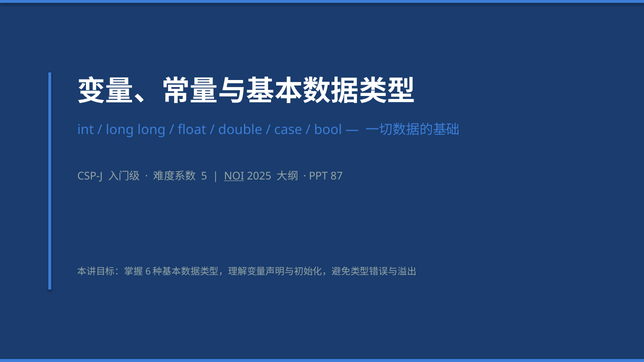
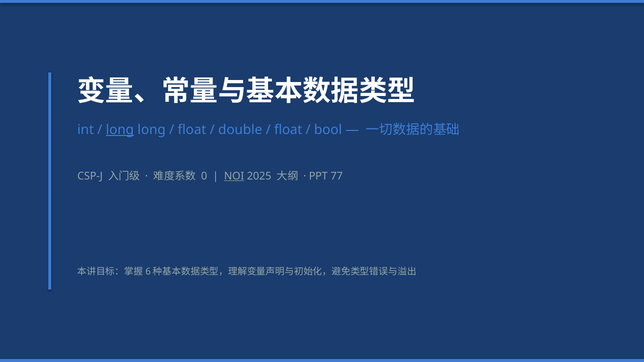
long at (120, 130) underline: none -> present
case at (288, 130): case -> float
5: 5 -> 0
87: 87 -> 77
